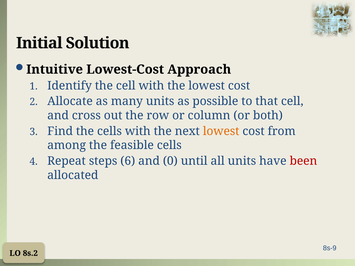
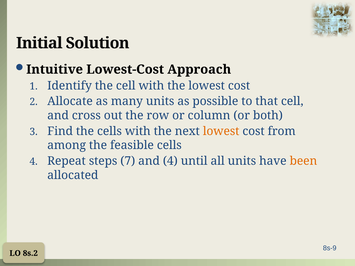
6: 6 -> 7
and 0: 0 -> 4
been colour: red -> orange
